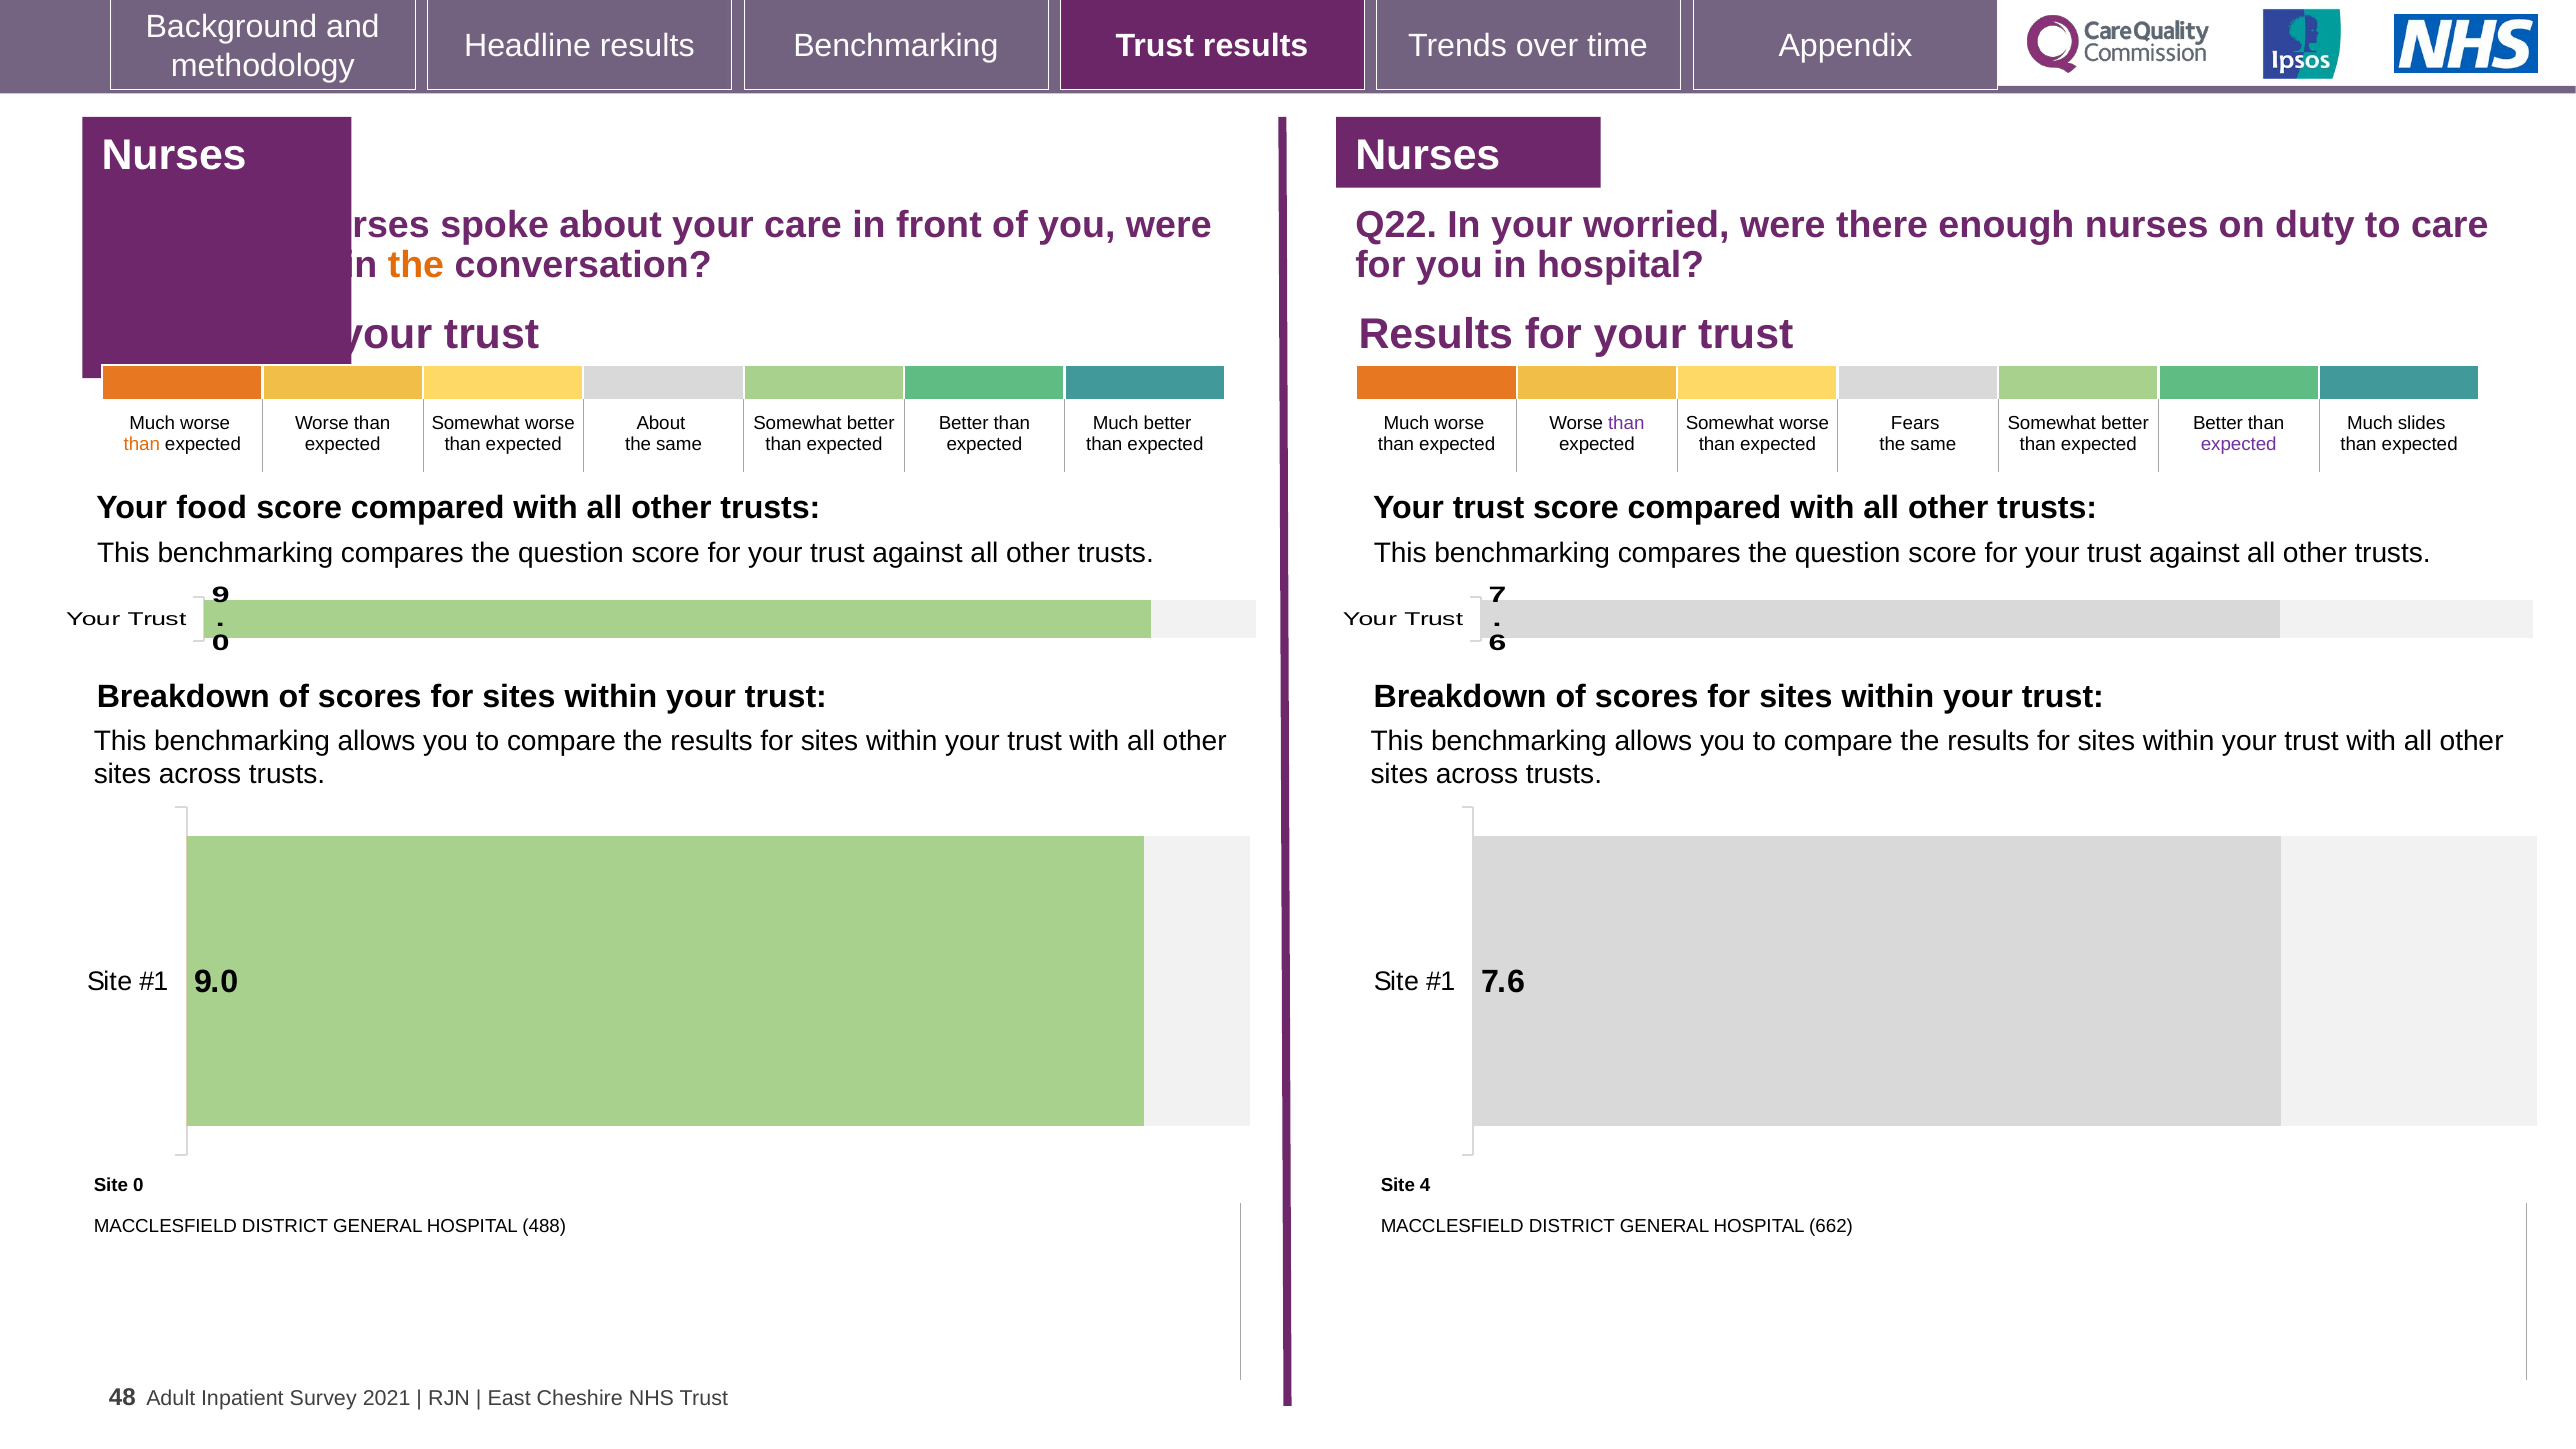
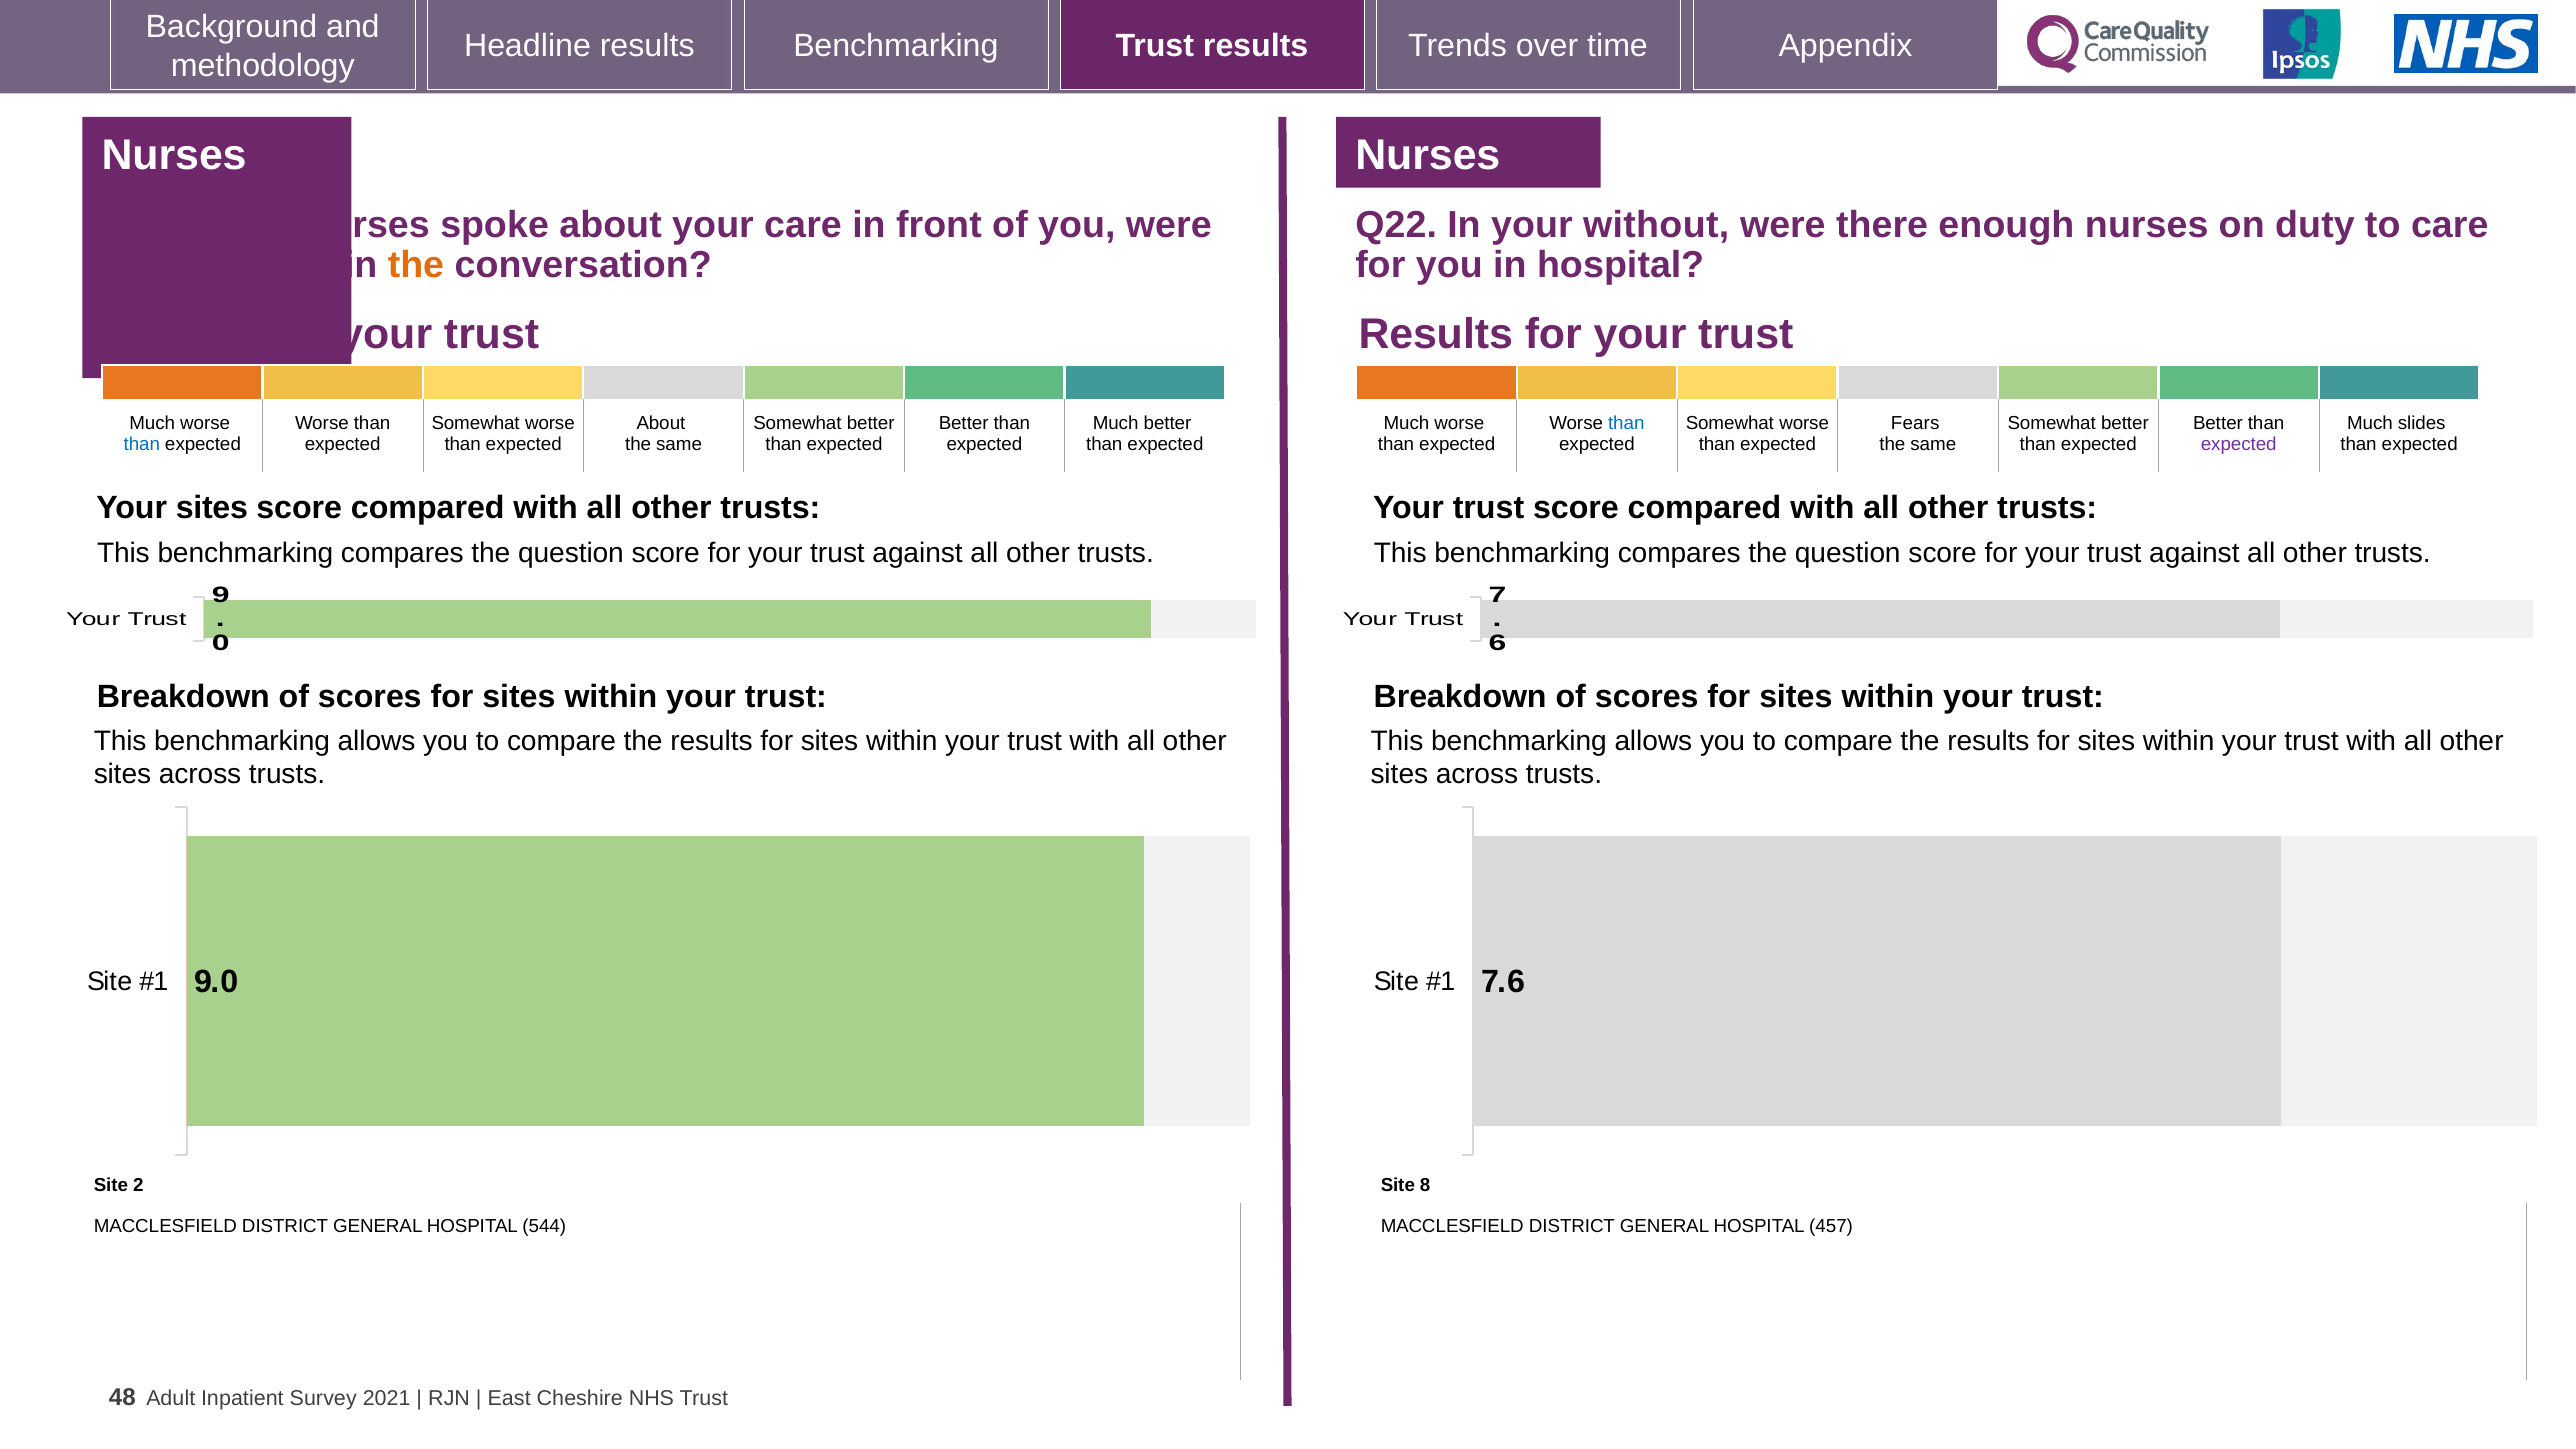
worried: worried -> without
than at (1626, 423) colour: purple -> blue
than at (142, 444) colour: orange -> blue
Your food: food -> sites
Site 0: 0 -> 2
4: 4 -> 8
488: 488 -> 544
662: 662 -> 457
